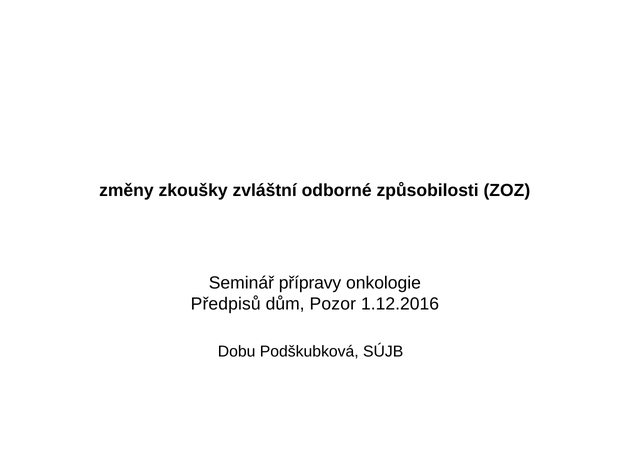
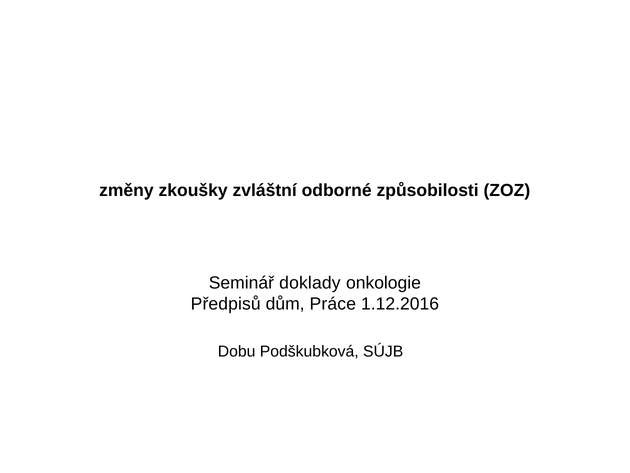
přípravy: přípravy -> doklady
Pozor: Pozor -> Práce
